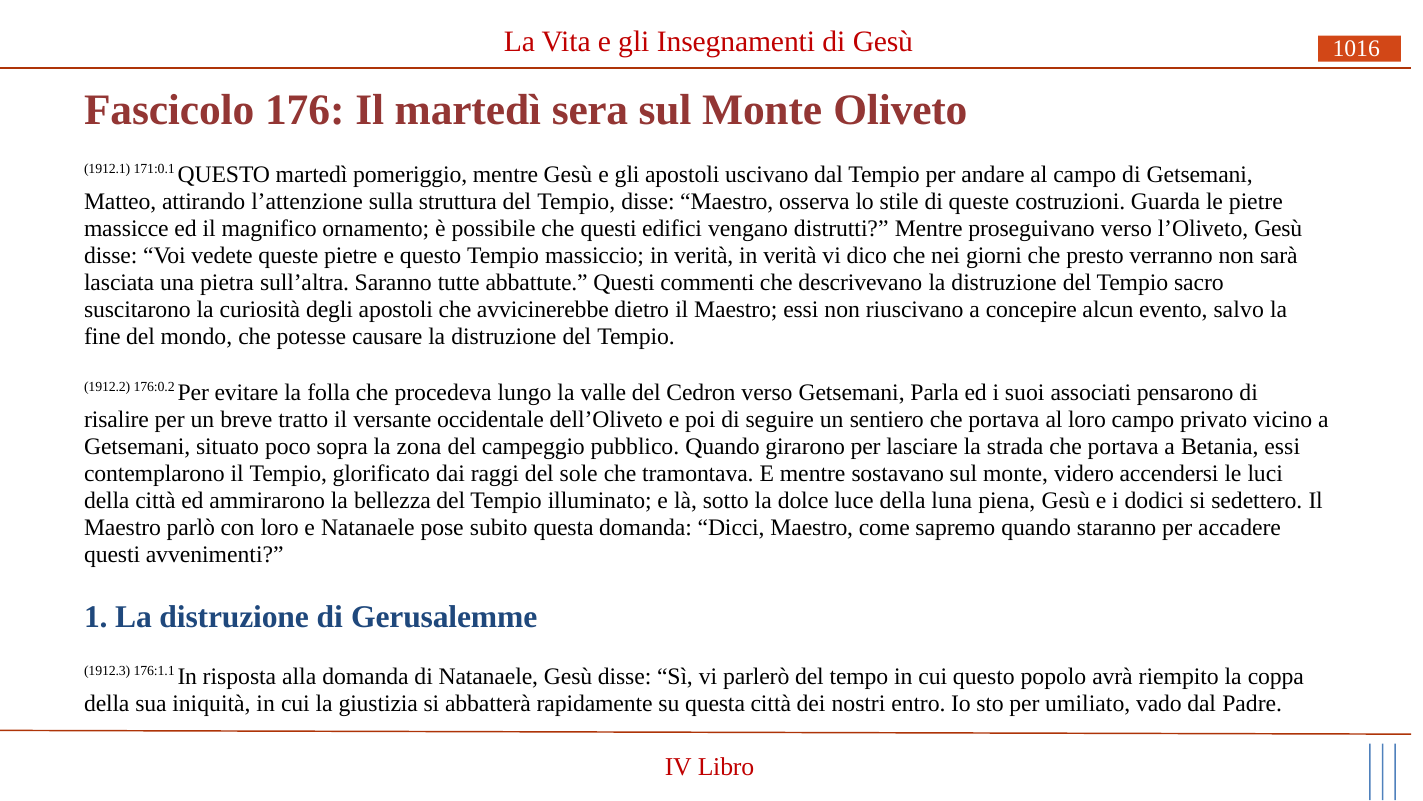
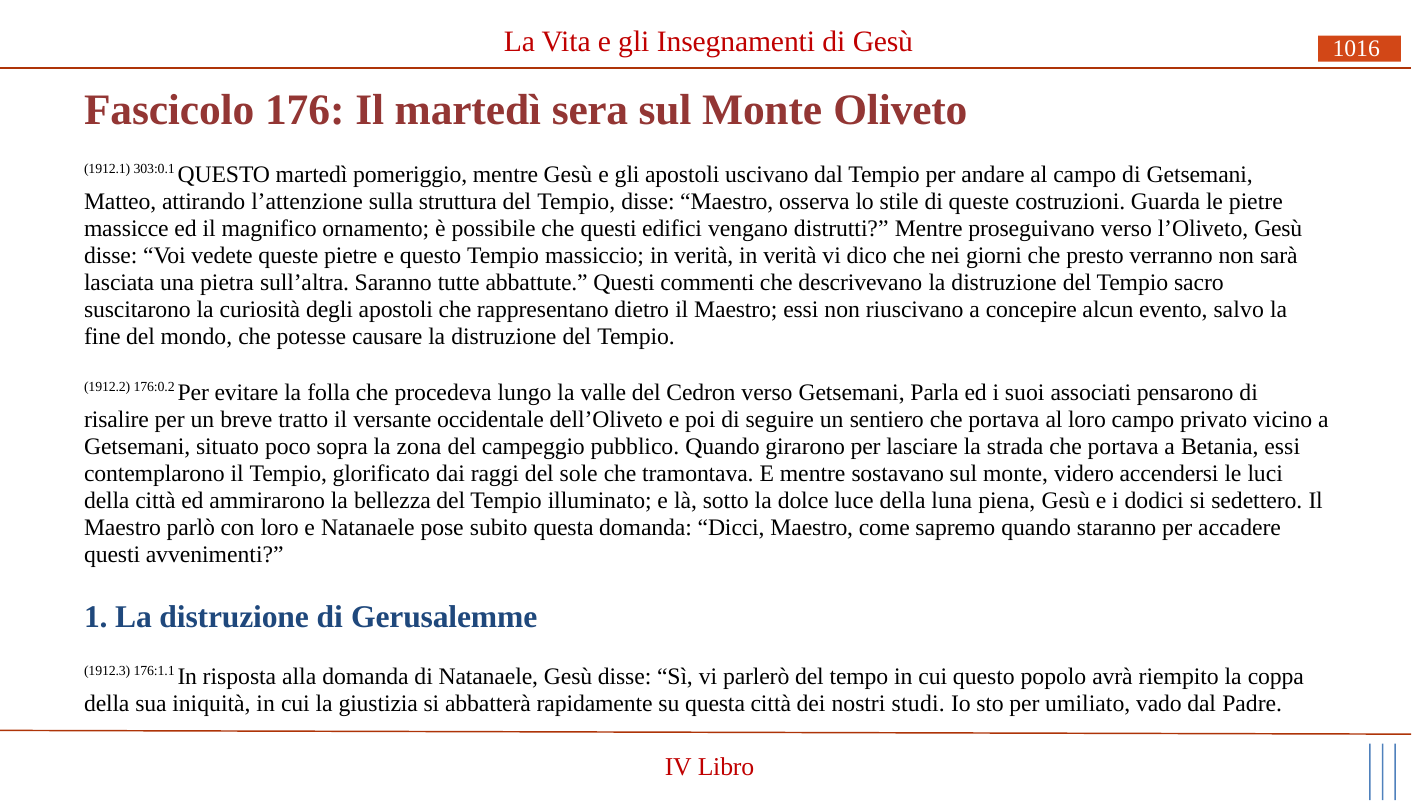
171:0.1: 171:0.1 -> 303:0.1
avvicinerebbe: avvicinerebbe -> rappresentano
entro: entro -> studi
